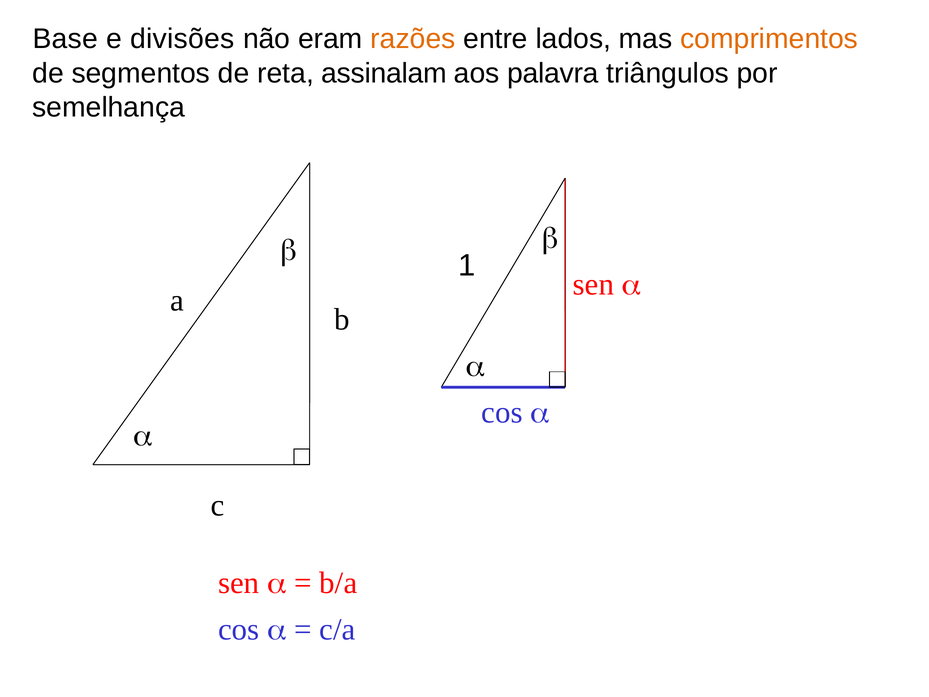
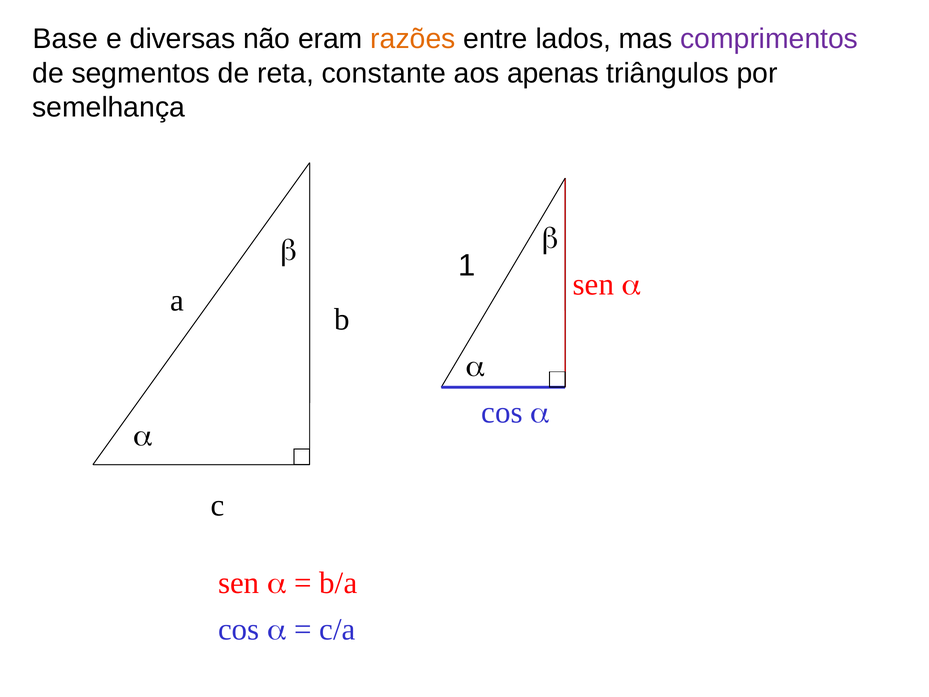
divisões: divisões -> diversas
comprimentos colour: orange -> purple
assinalam: assinalam -> constante
palavra: palavra -> apenas
